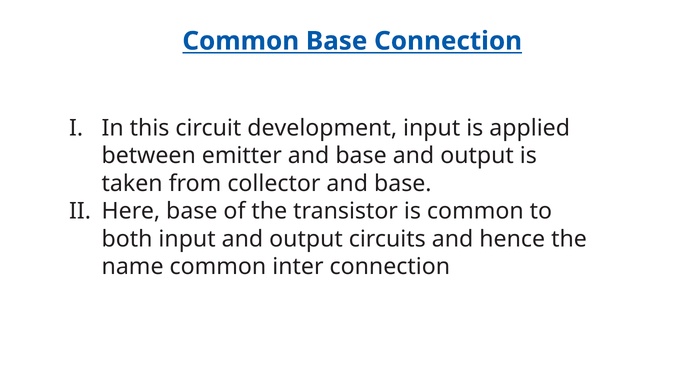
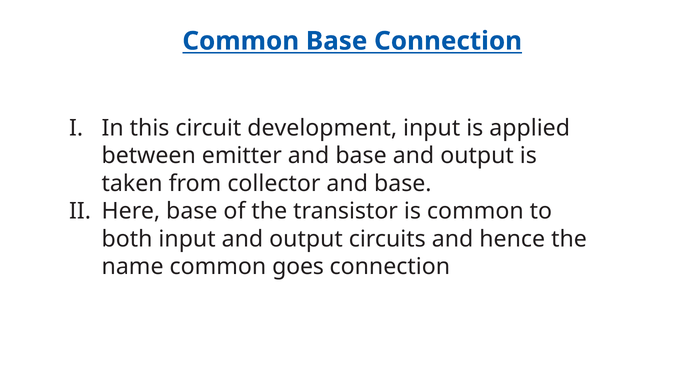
inter: inter -> goes
